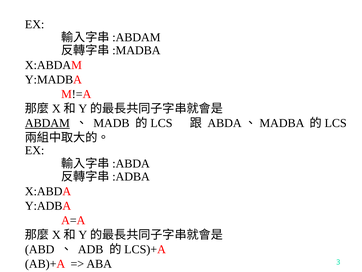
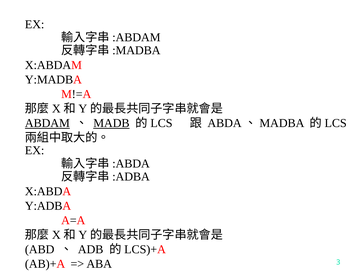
MADB underline: none -> present
